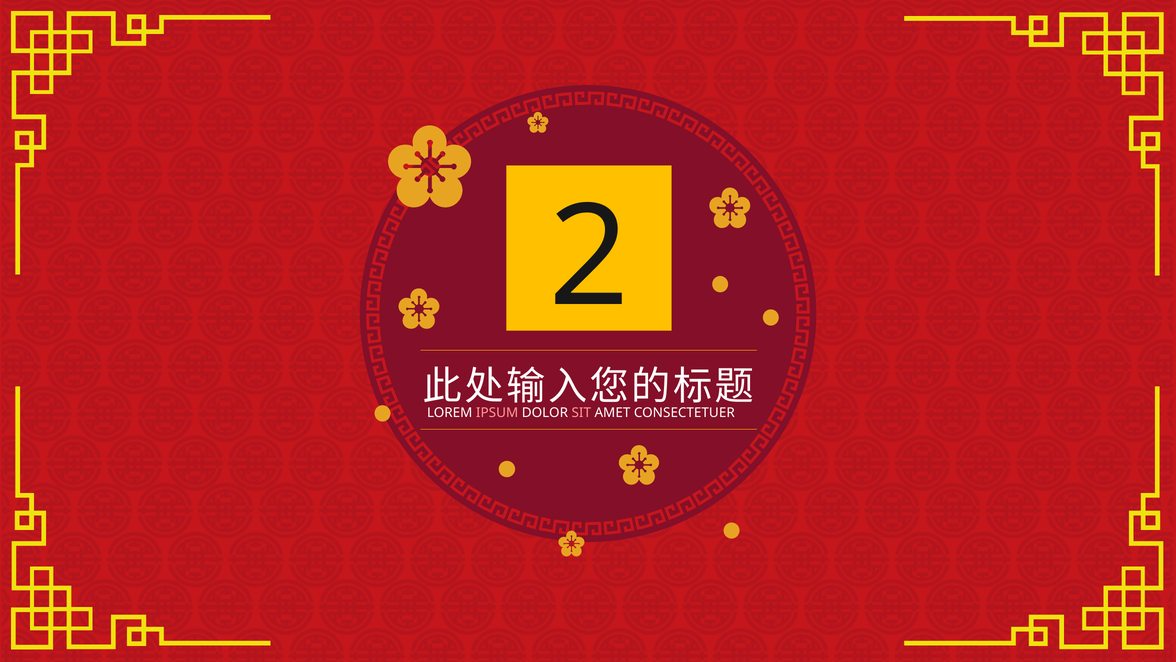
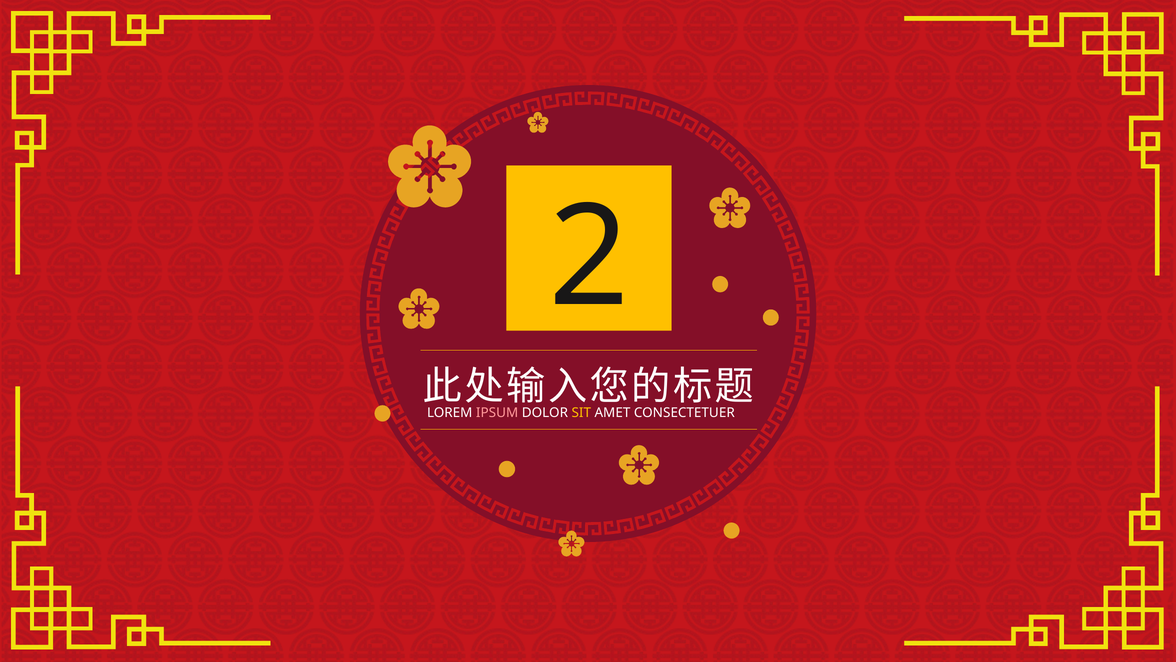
SIT colour: pink -> yellow
